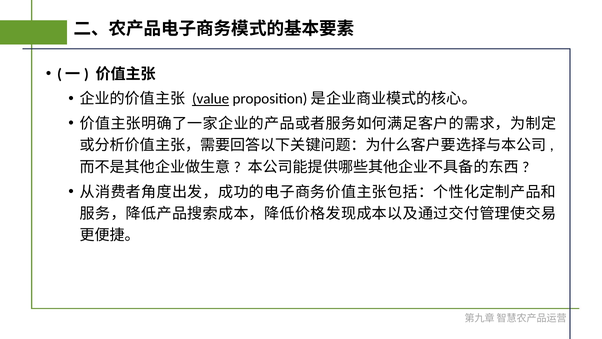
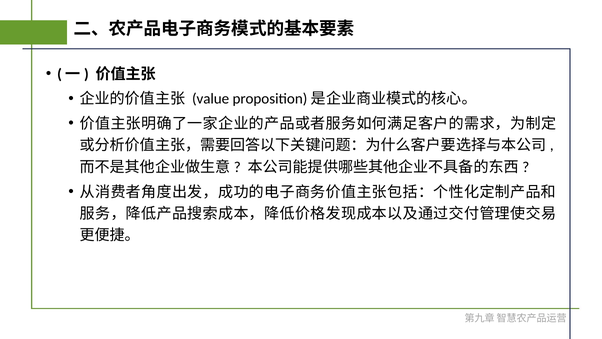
value underline: present -> none
